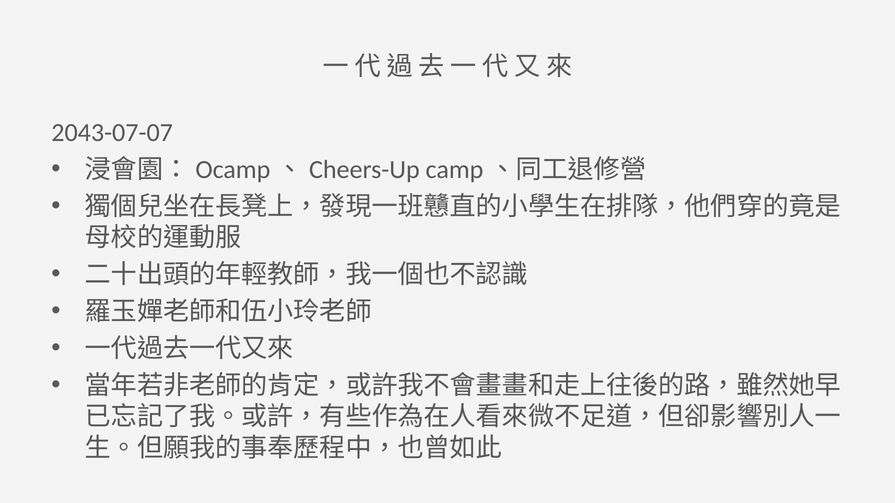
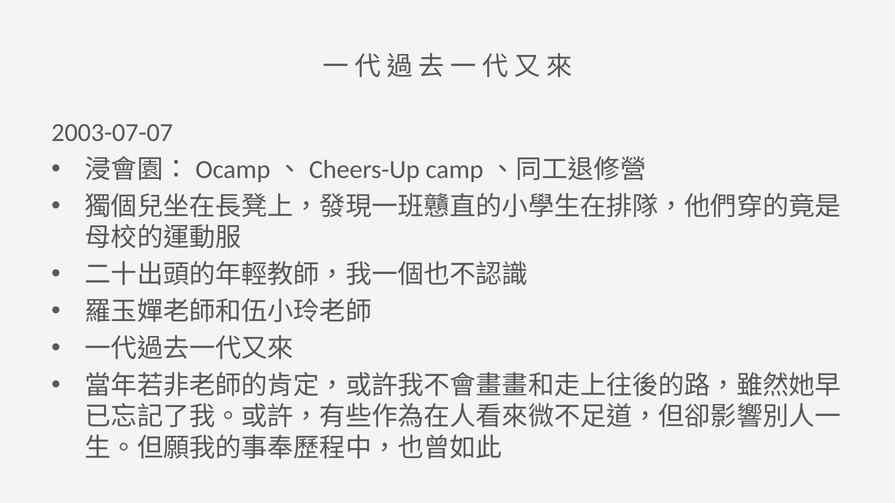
2043-07-07: 2043-07-07 -> 2003-07-07
